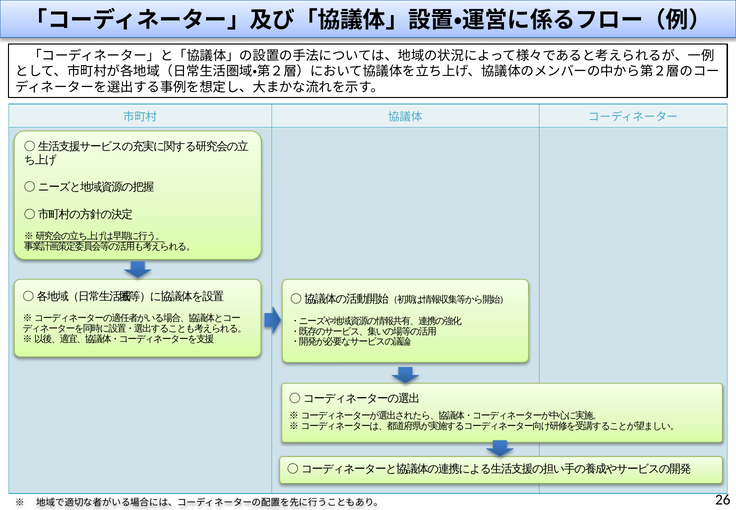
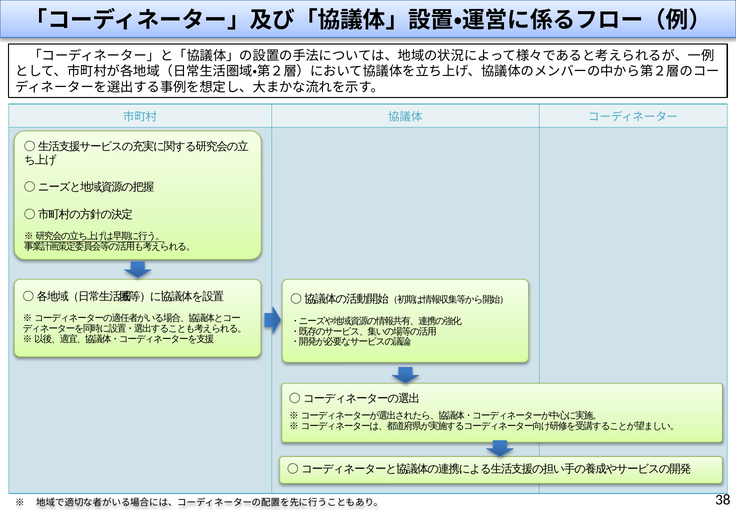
26: 26 -> 38
